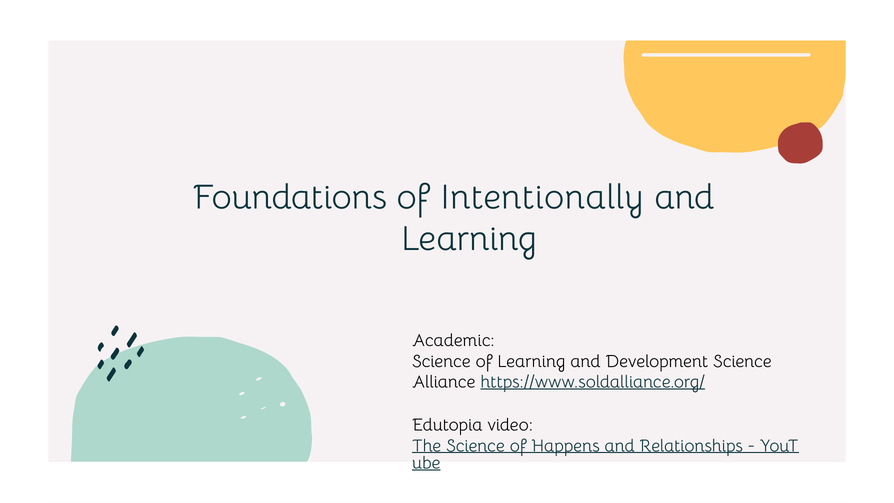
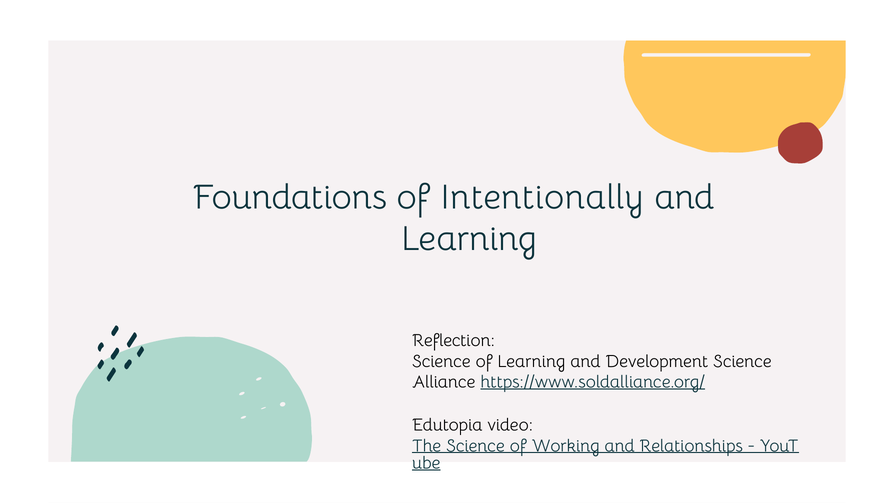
Academic: Academic -> Reflection
Happens: Happens -> Working
